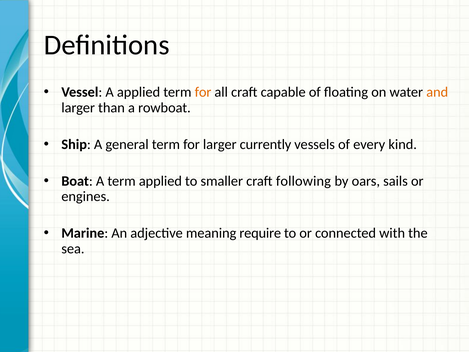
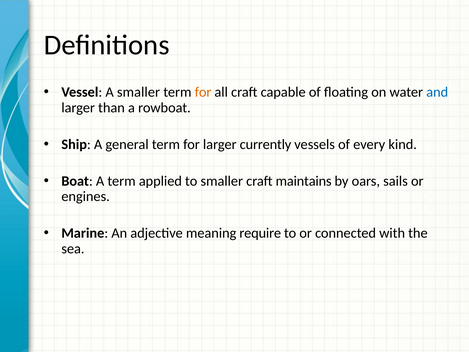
A applied: applied -> smaller
and colour: orange -> blue
following: following -> maintains
